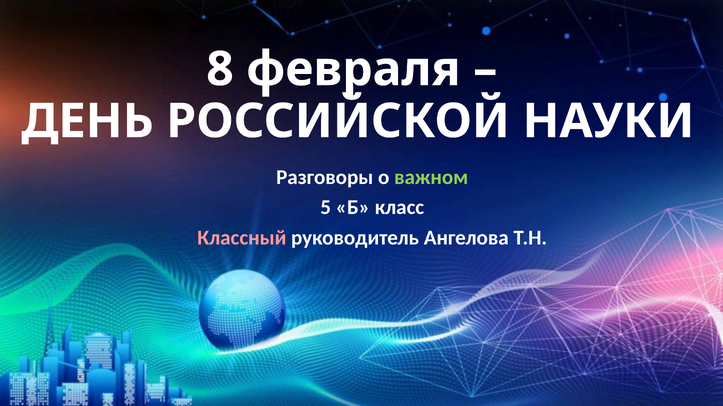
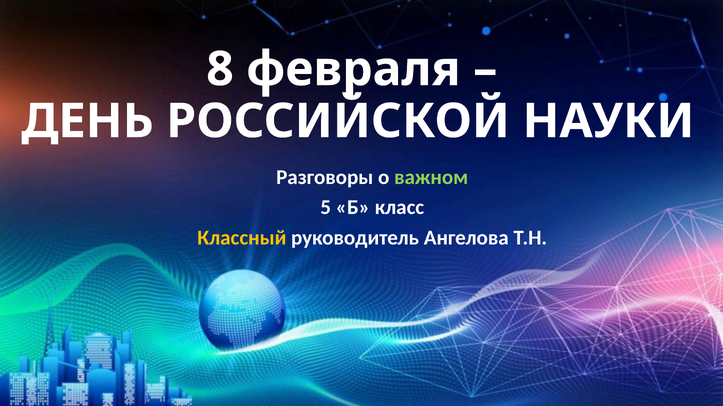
Классный colour: pink -> yellow
